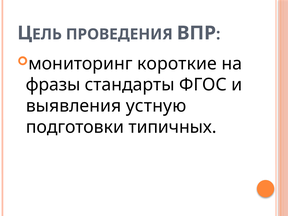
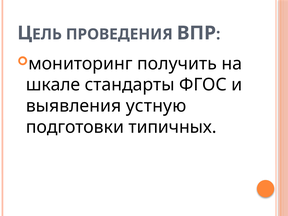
короткие: короткие -> получить
фразы: фразы -> шкале
